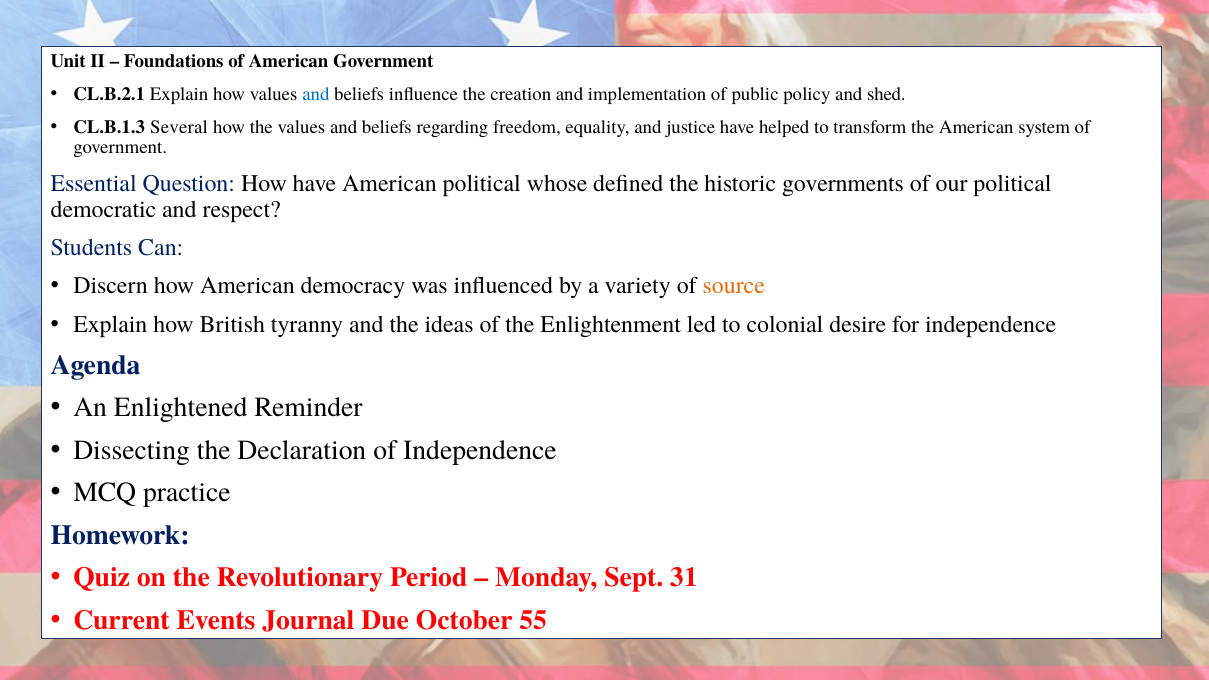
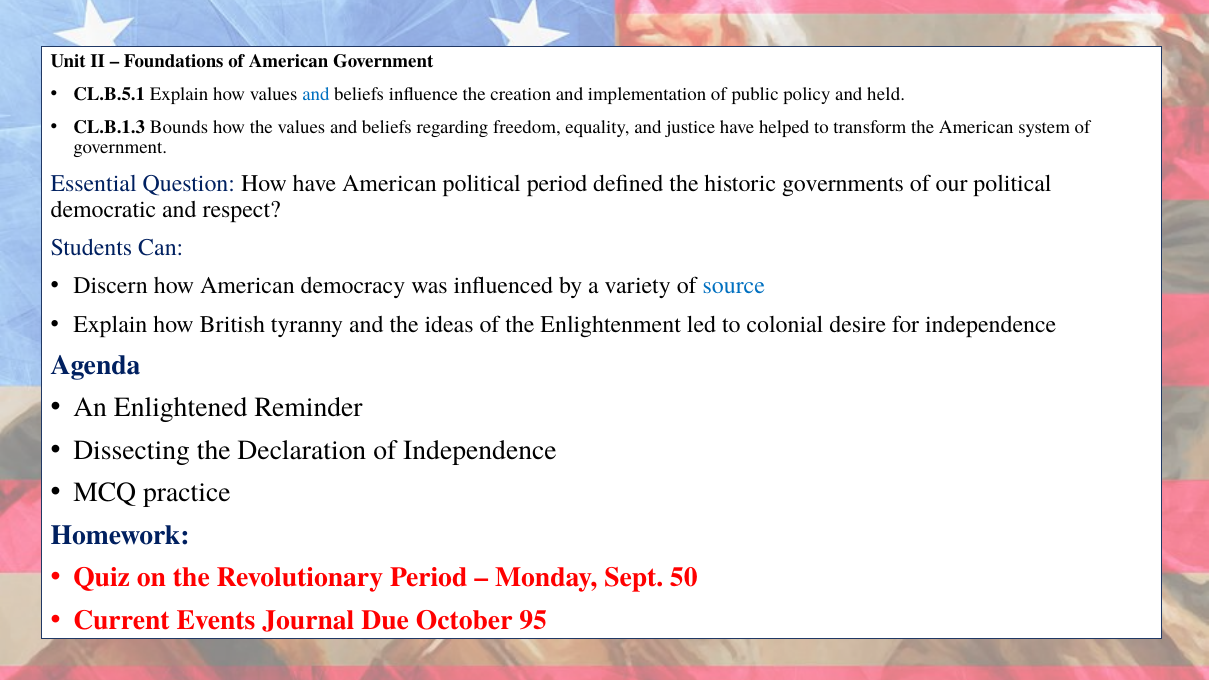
CL.B.2.1: CL.B.2.1 -> CL.B.5.1
shed: shed -> held
Several: Several -> Bounds
political whose: whose -> period
source colour: orange -> blue
31: 31 -> 50
55: 55 -> 95
